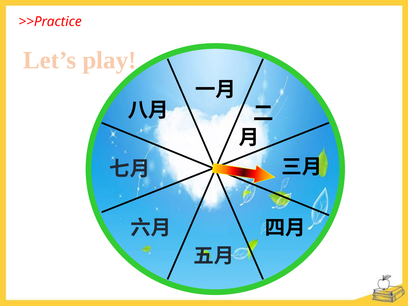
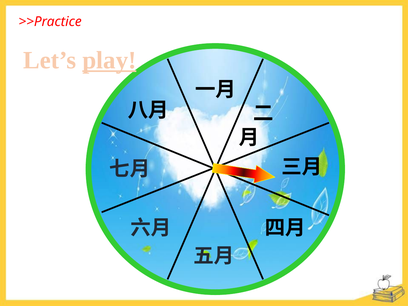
play underline: none -> present
